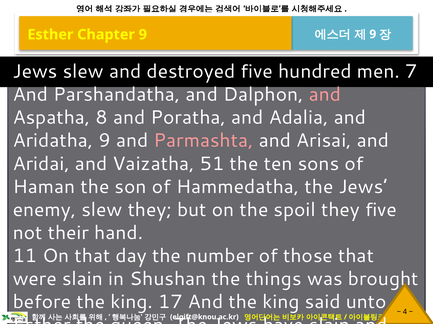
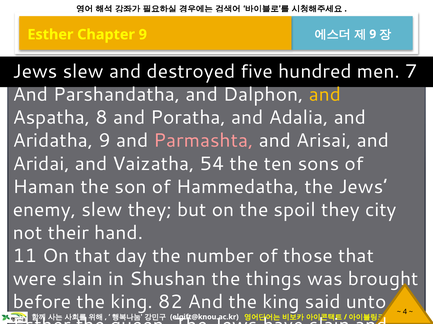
and at (325, 95) colour: pink -> yellow
51: 51 -> 54
they five: five -> city
17: 17 -> 82
